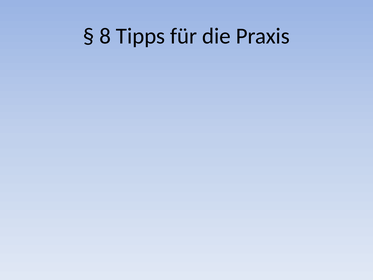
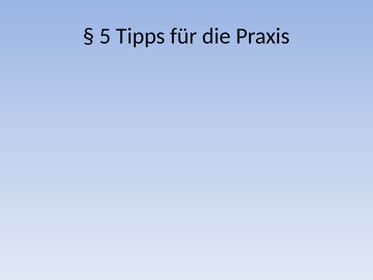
8: 8 -> 5
